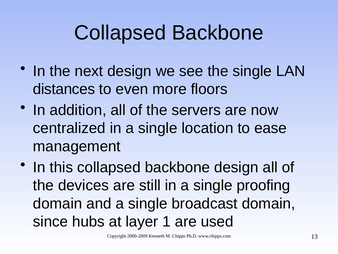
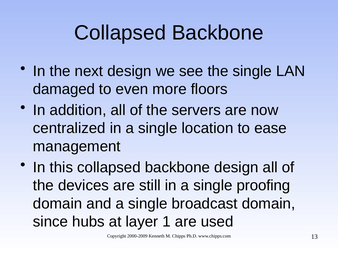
distances: distances -> damaged
